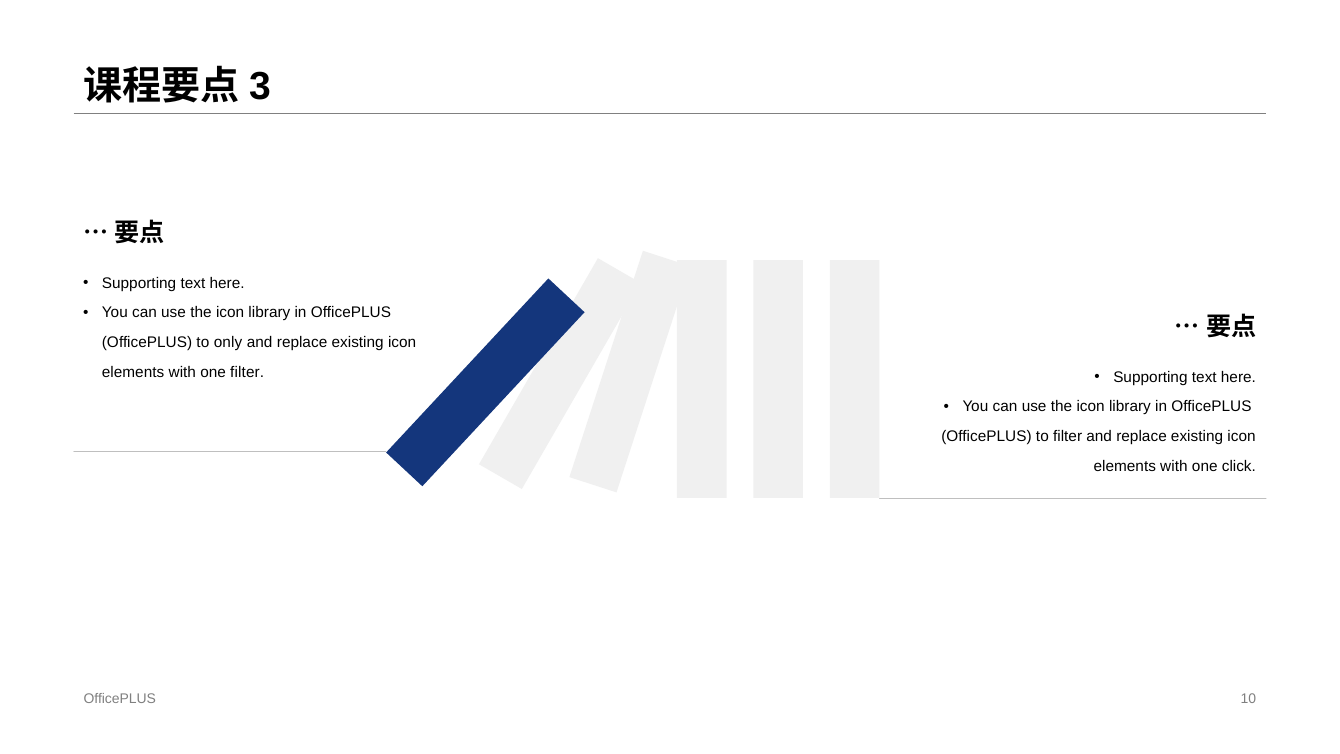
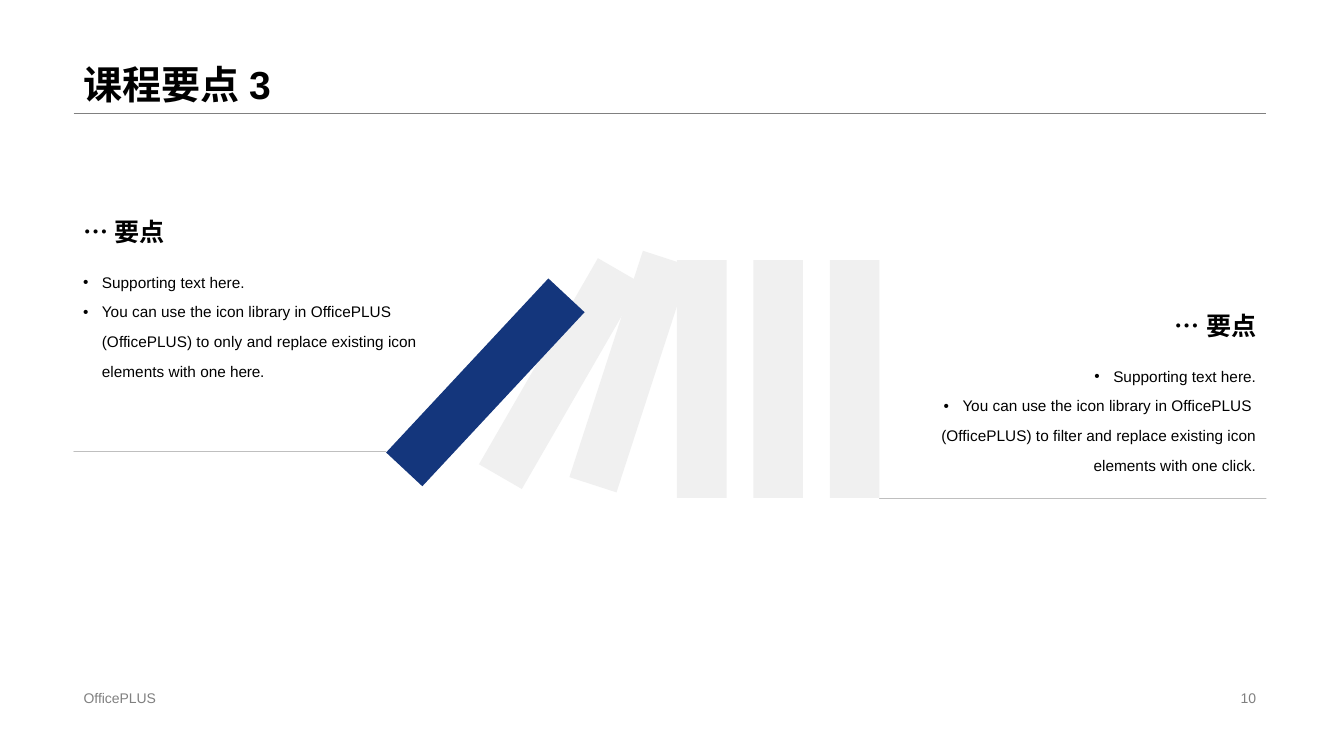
one filter: filter -> here
